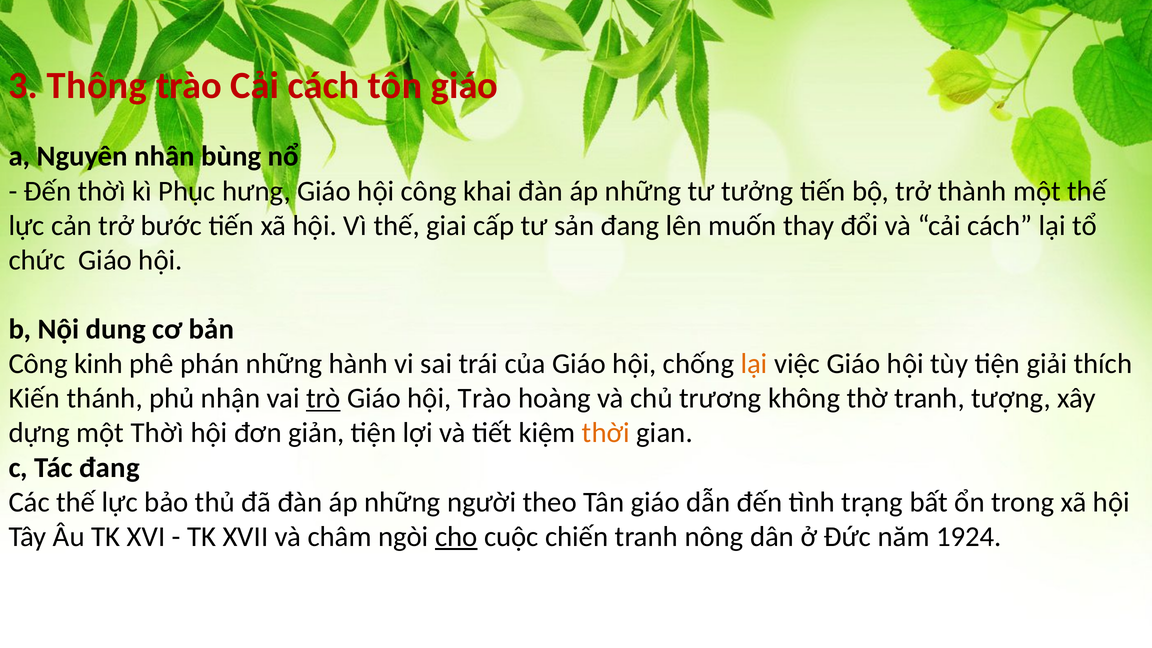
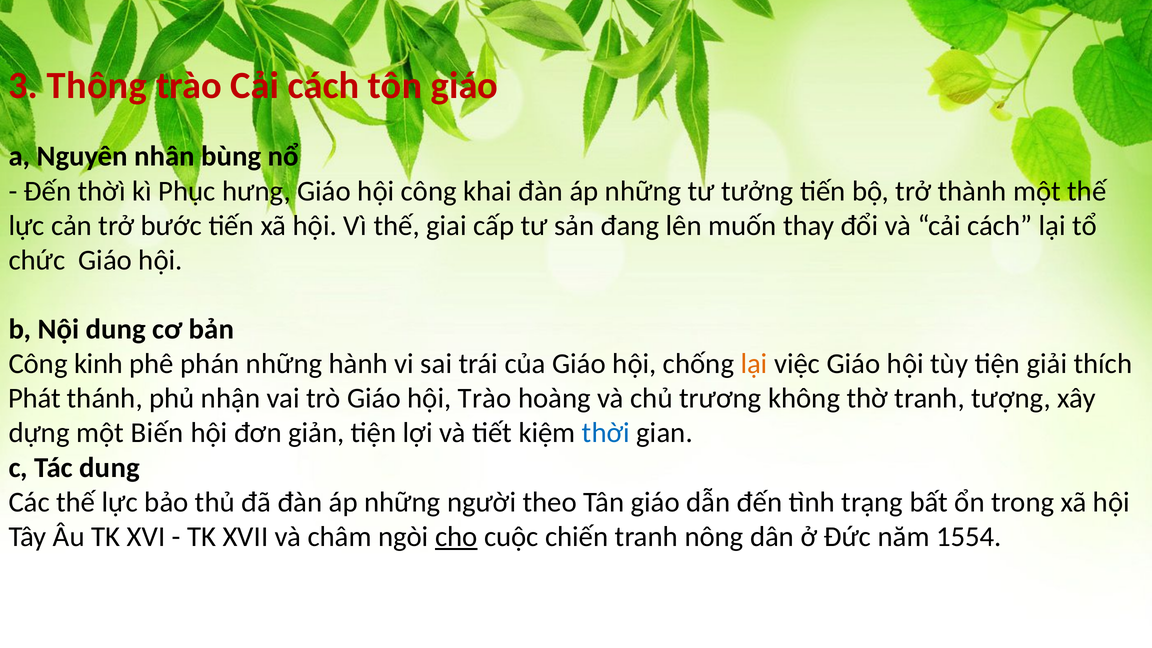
Kiến: Kiến -> Phát
trò underline: present -> none
một Thờì: Thờì -> Biến
thời colour: orange -> blue
Tác đang: đang -> dung
1924: 1924 -> 1554
